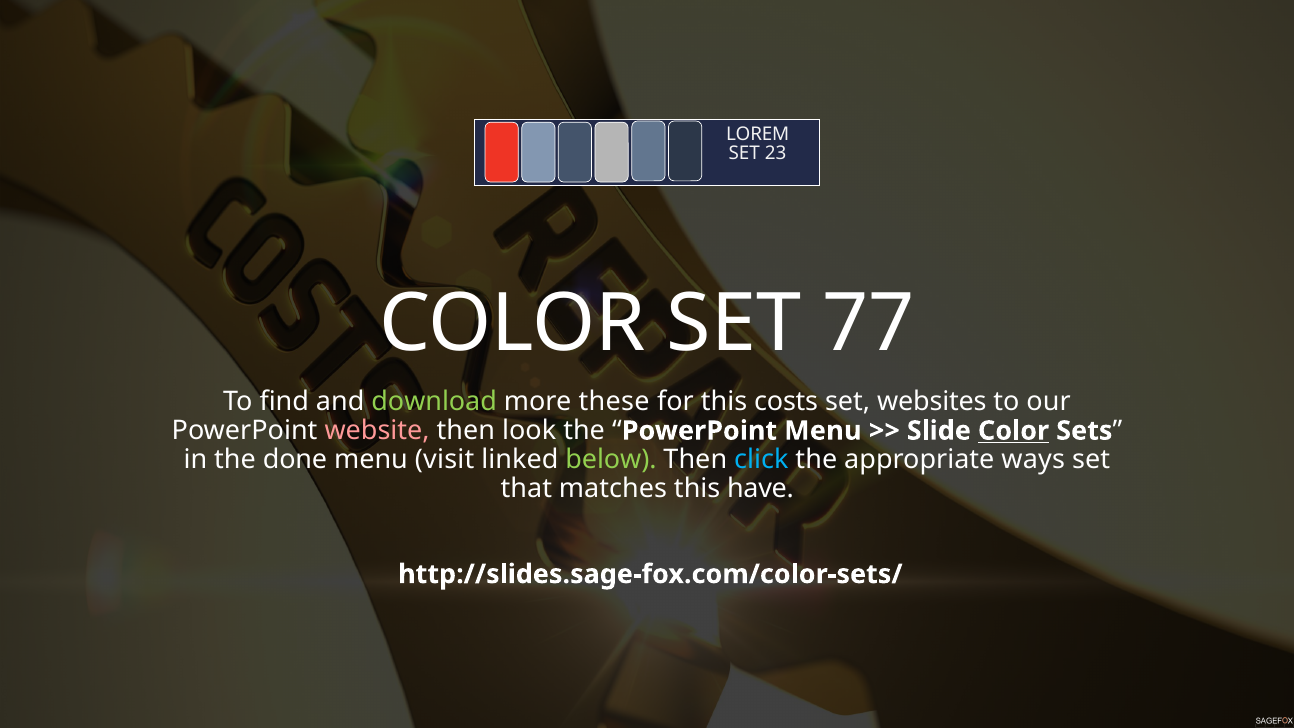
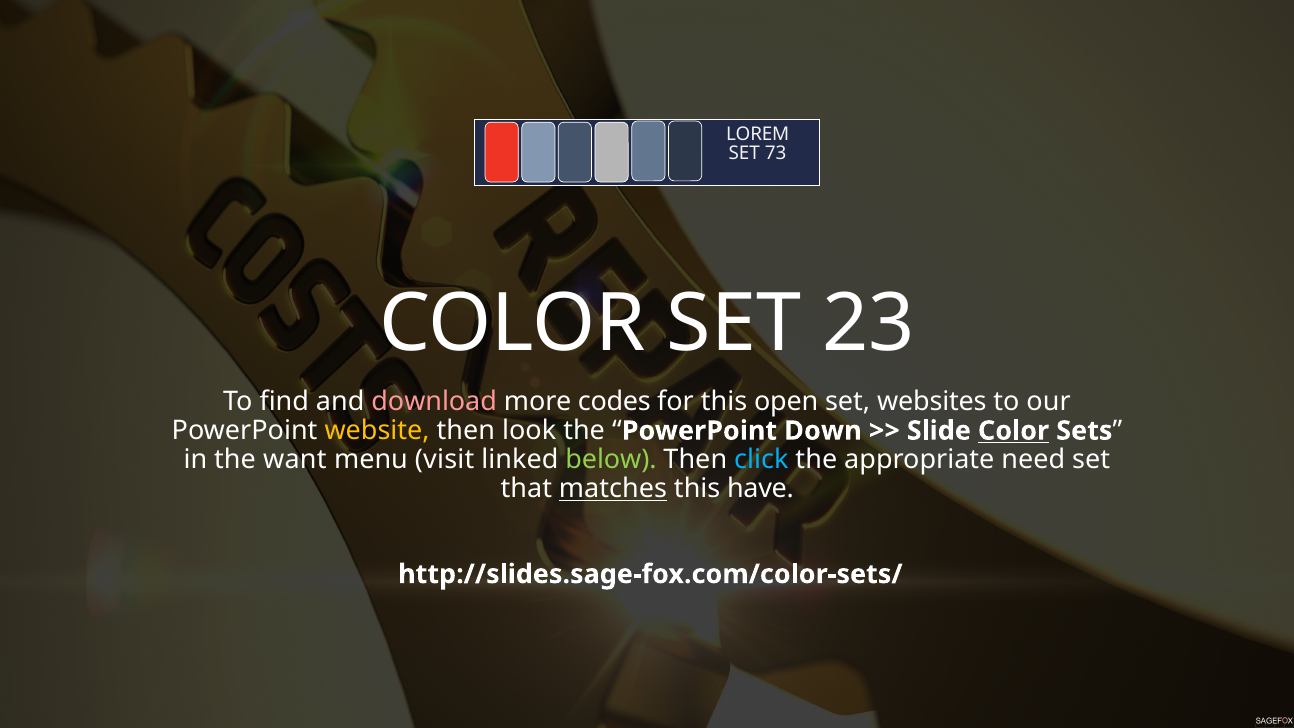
23: 23 -> 73
77: 77 -> 23
download colour: light green -> pink
these: these -> codes
costs: costs -> open
website colour: pink -> yellow
PowerPoint Menu: Menu -> Down
done: done -> want
ways: ways -> need
matches underline: none -> present
